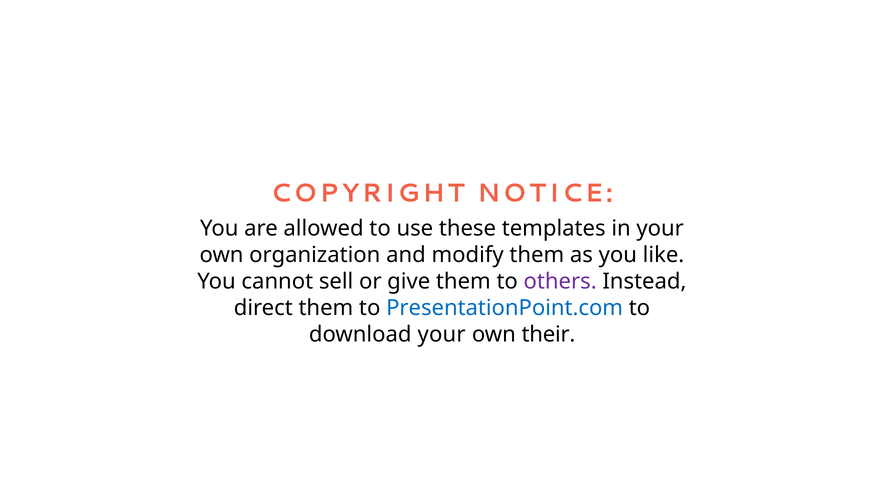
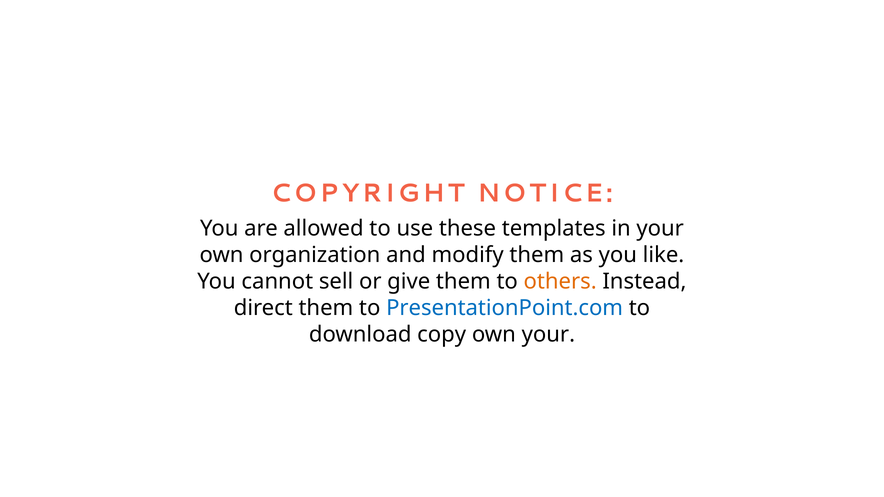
others colour: purple -> orange
download your: your -> copy
own their: their -> your
